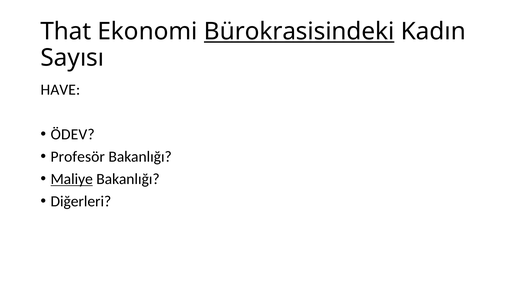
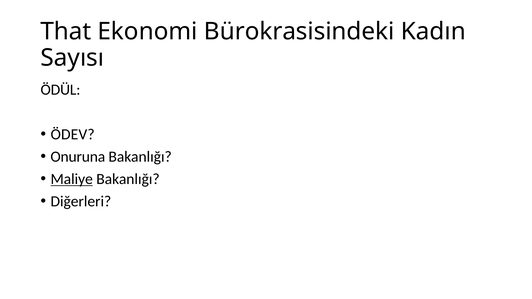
Bürokrasisindeki underline: present -> none
HAVE: HAVE -> ÖDÜL
Profesör: Profesör -> Onuruna
